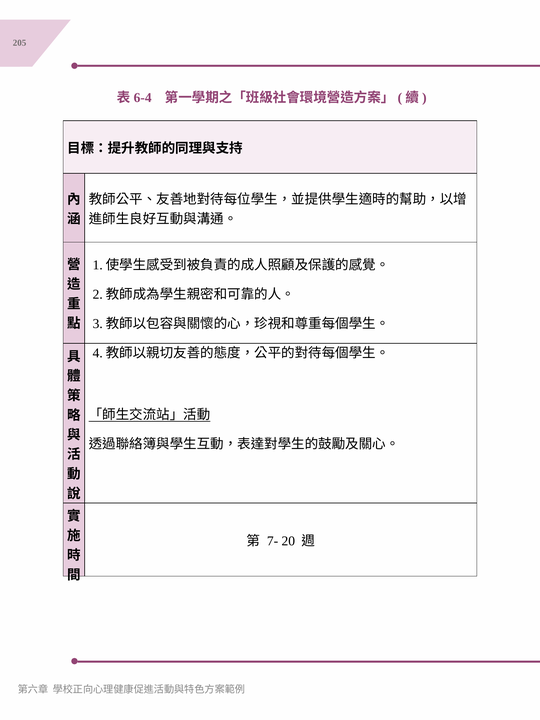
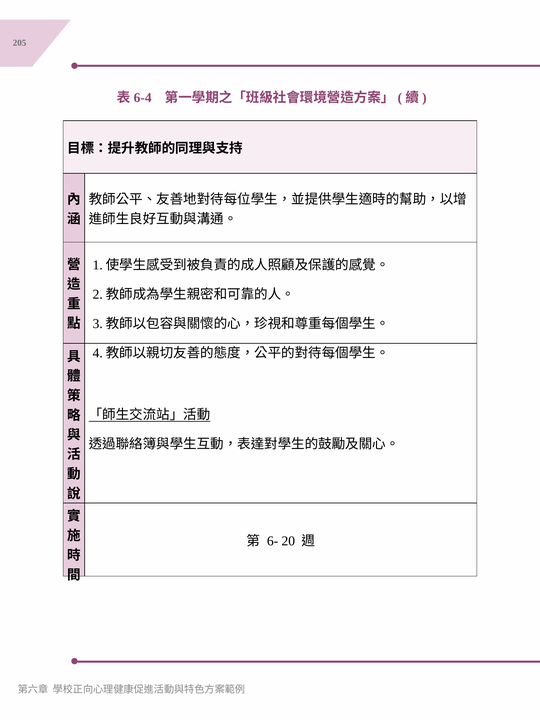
7-: 7- -> 6-
